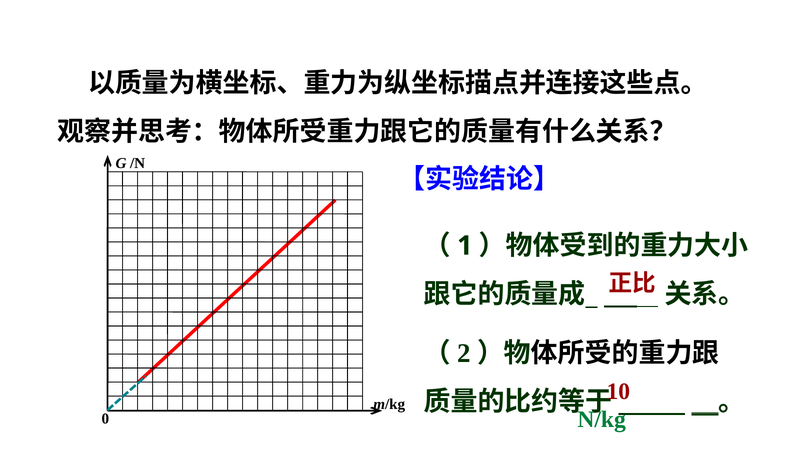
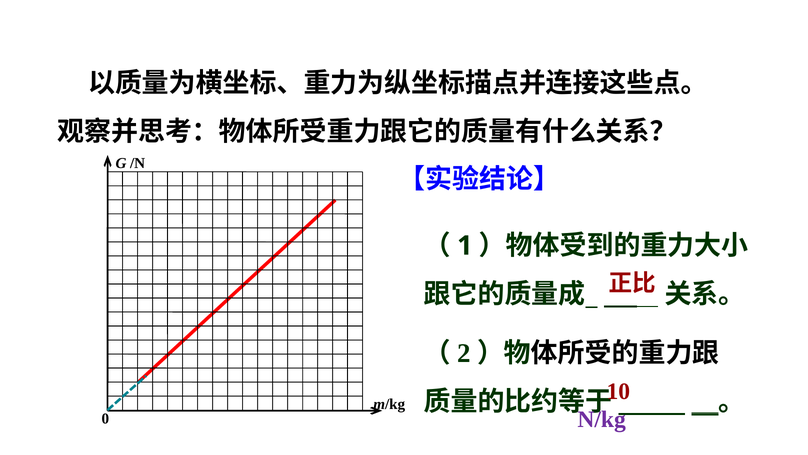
N/kg colour: green -> purple
